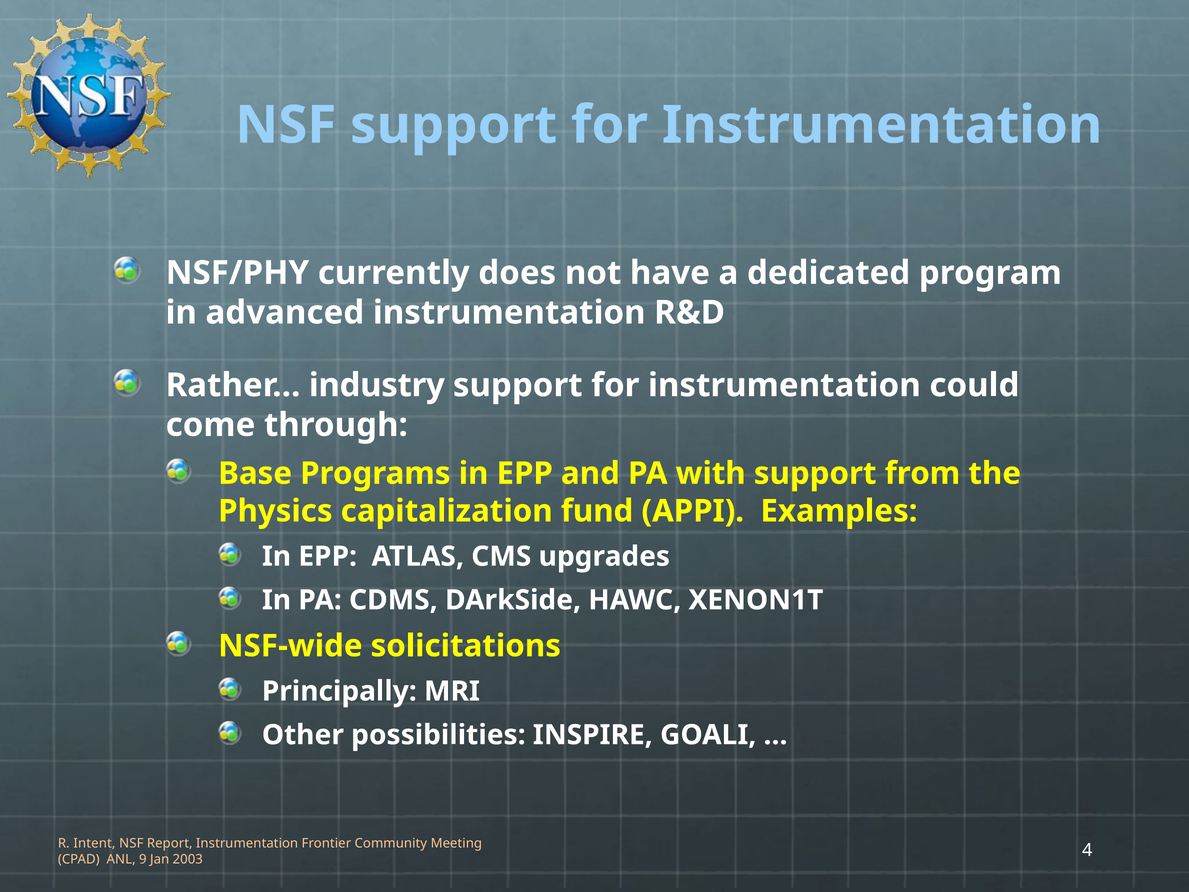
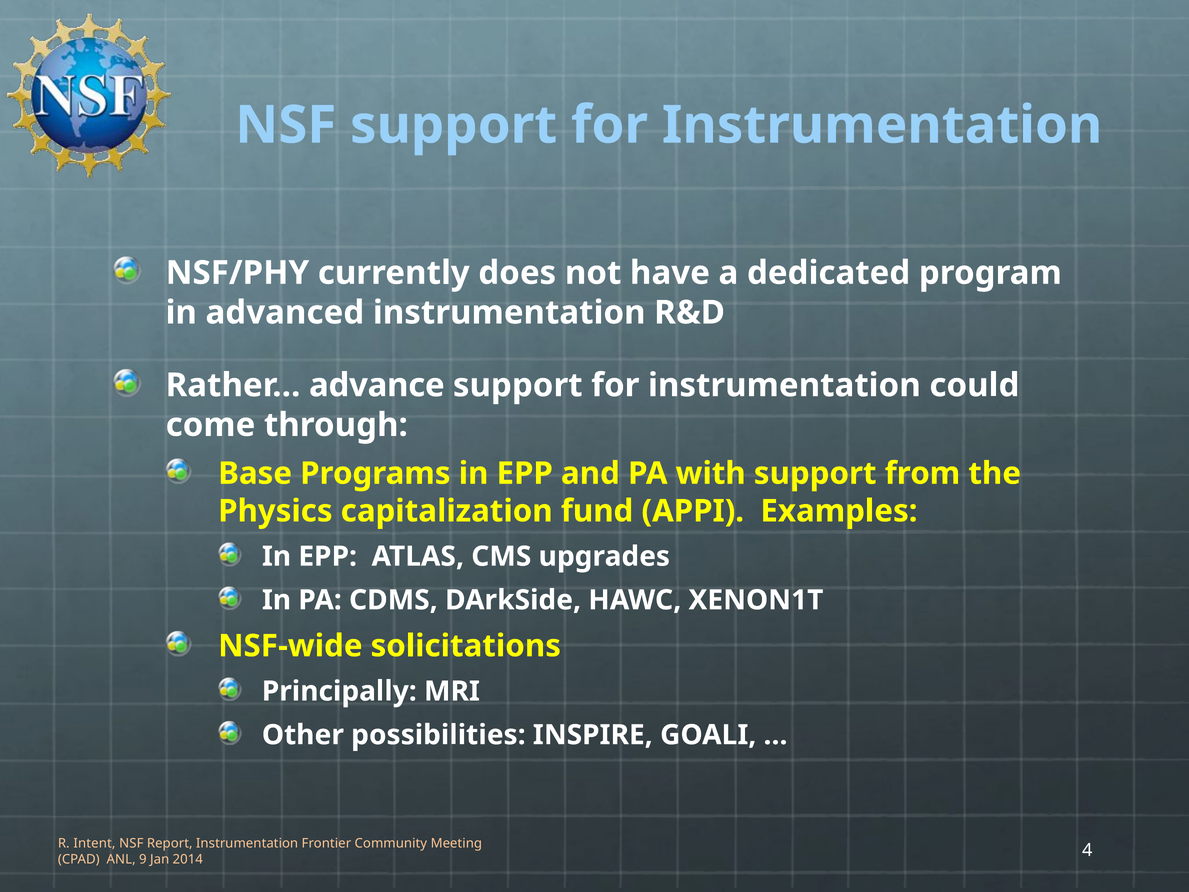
industry: industry -> advance
2003: 2003 -> 2014
